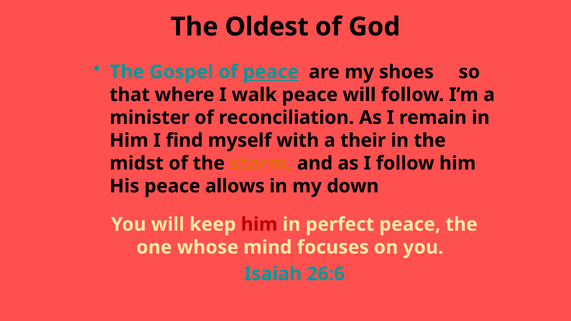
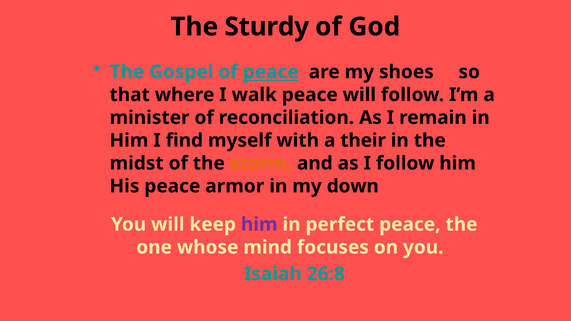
Oldest: Oldest -> Sturdy
allows: allows -> armor
him at (259, 225) colour: red -> purple
26:6: 26:6 -> 26:8
